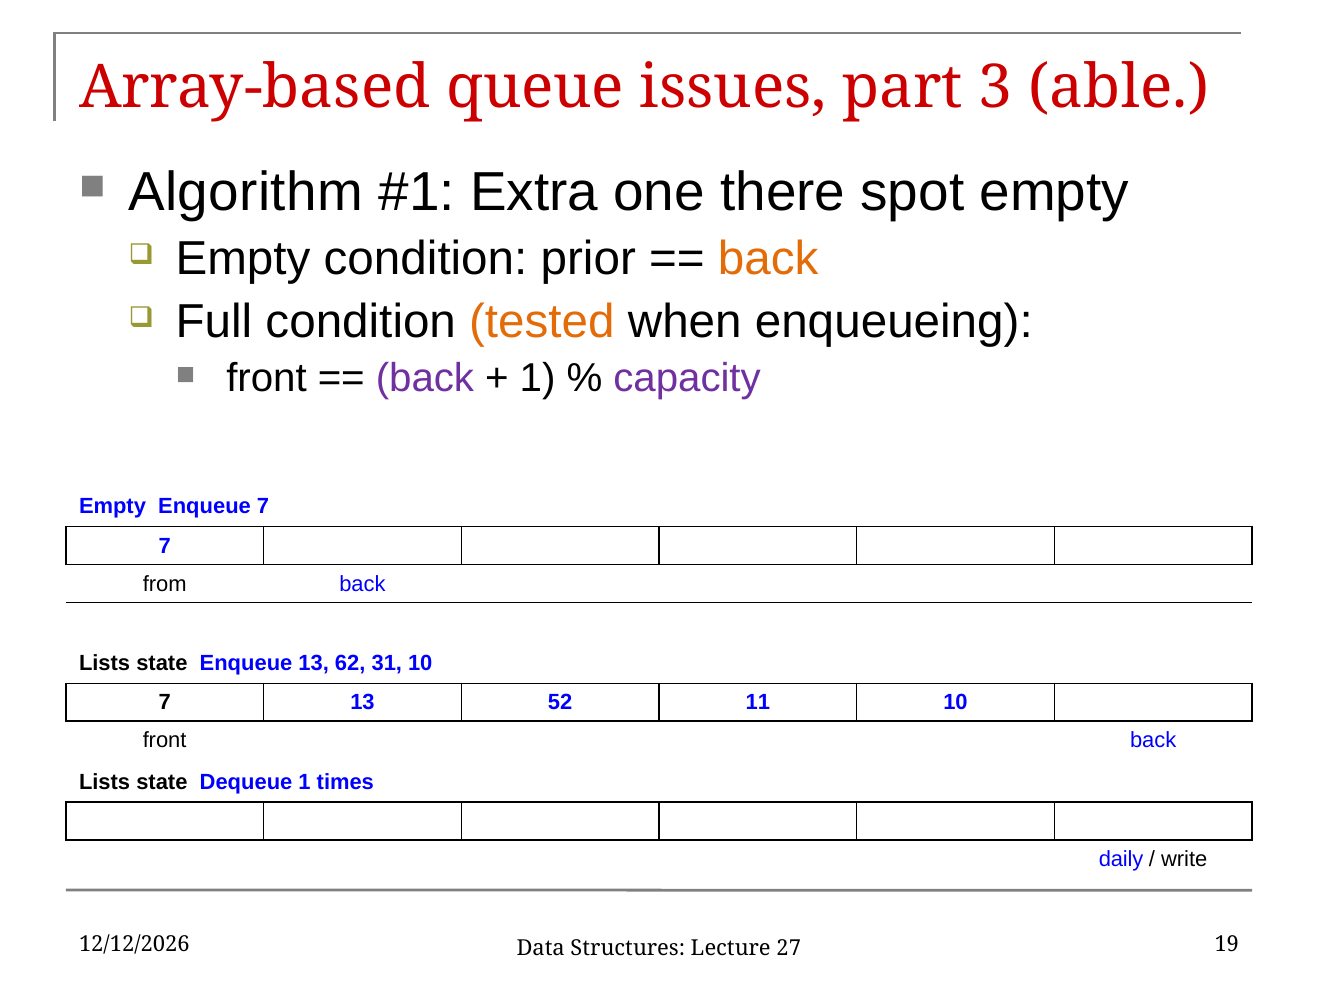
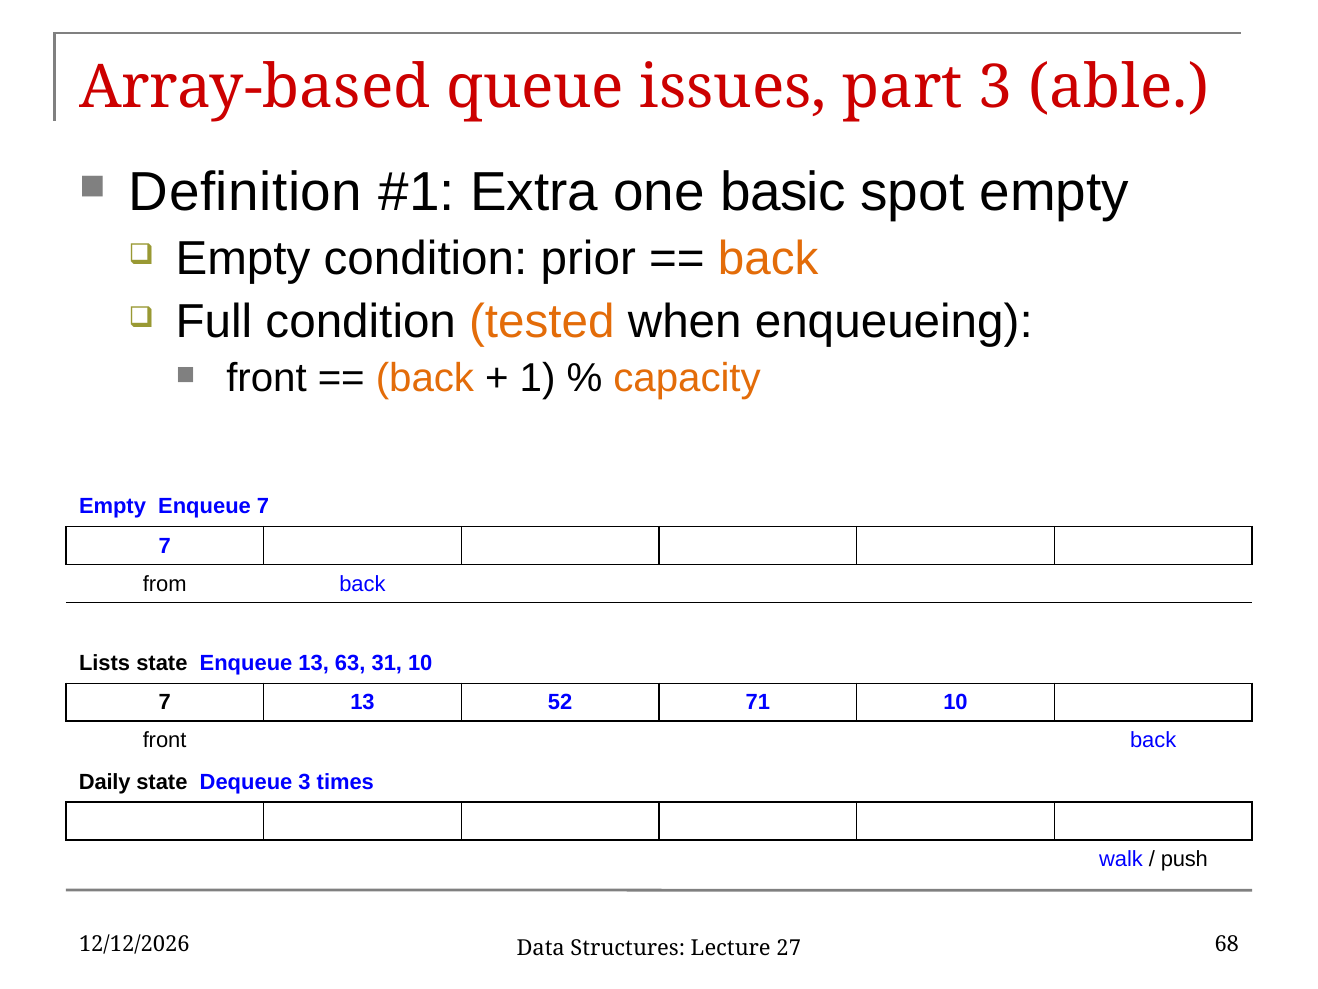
Algorithm: Algorithm -> Definition
there: there -> basic
back at (425, 378) colour: purple -> orange
capacity colour: purple -> orange
62: 62 -> 63
11: 11 -> 71
Lists at (105, 781): Lists -> Daily
Dequeue 1: 1 -> 3
daily: daily -> walk
write: write -> push
19: 19 -> 68
